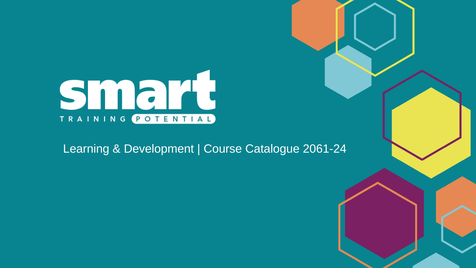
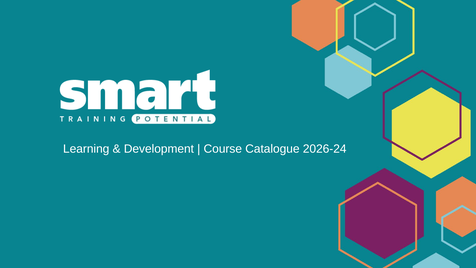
2061-24: 2061-24 -> 2026-24
